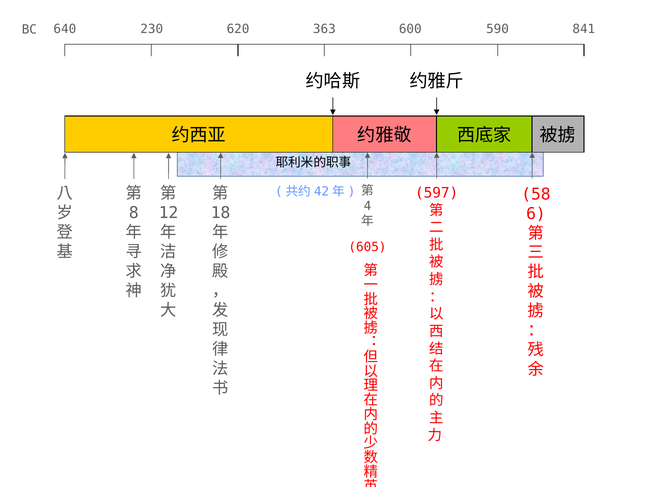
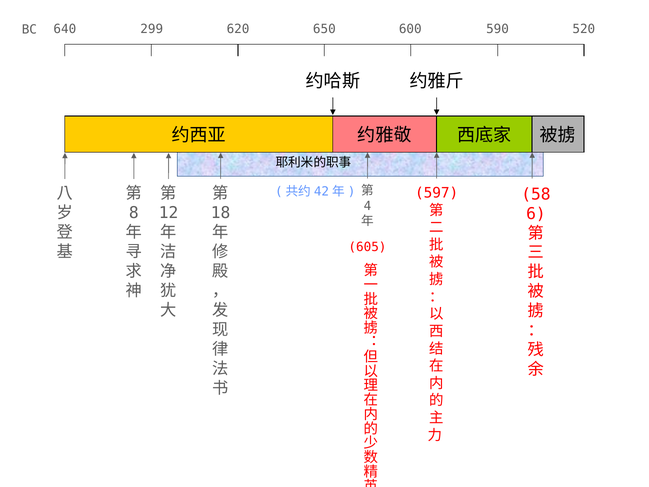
230: 230 -> 299
363: 363 -> 650
841: 841 -> 520
